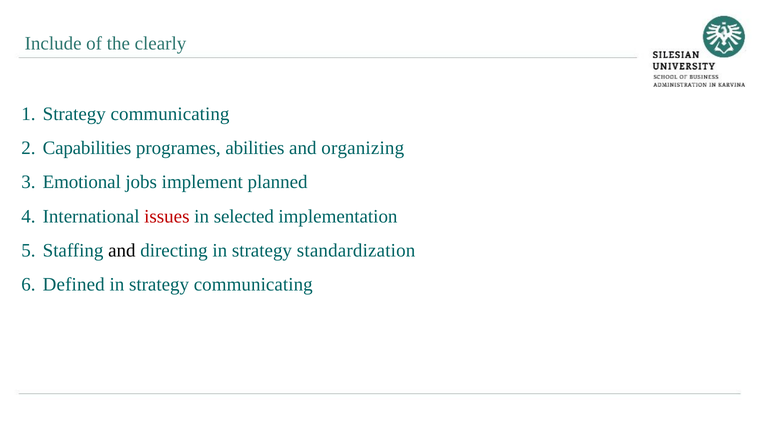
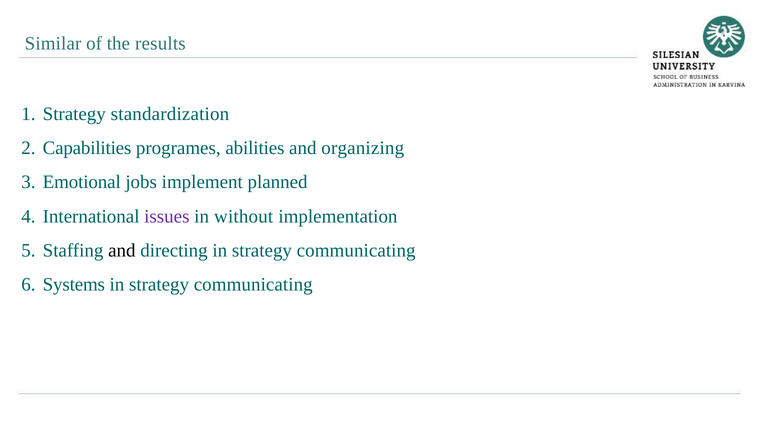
Include: Include -> Similar
clearly: clearly -> results
communicating at (170, 114): communicating -> standardization
issues colour: red -> purple
selected: selected -> without
directing in strategy standardization: standardization -> communicating
Defined: Defined -> Systems
